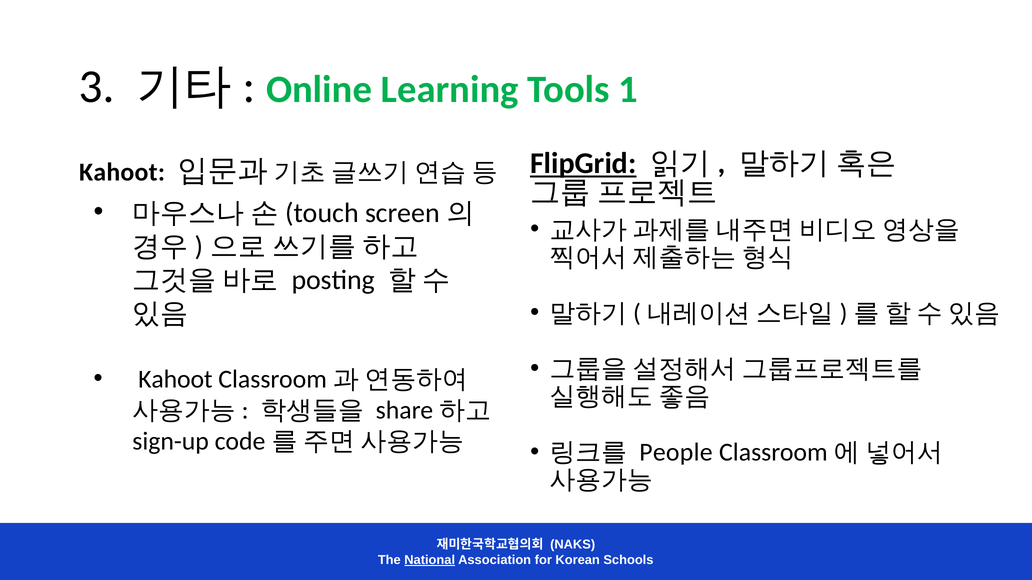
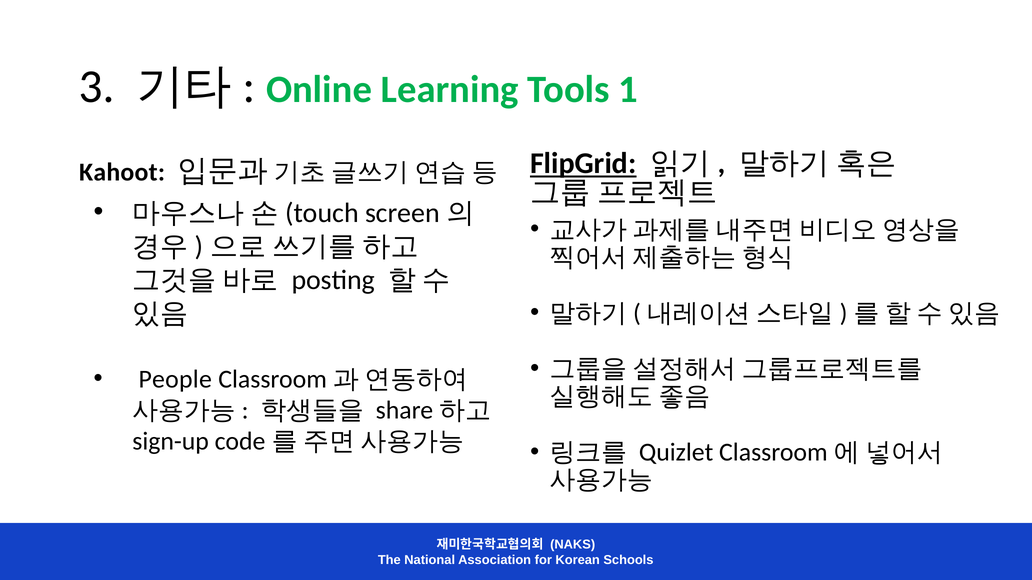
Kahoot at (175, 380): Kahoot -> People
People: People -> Quizlet
National underline: present -> none
